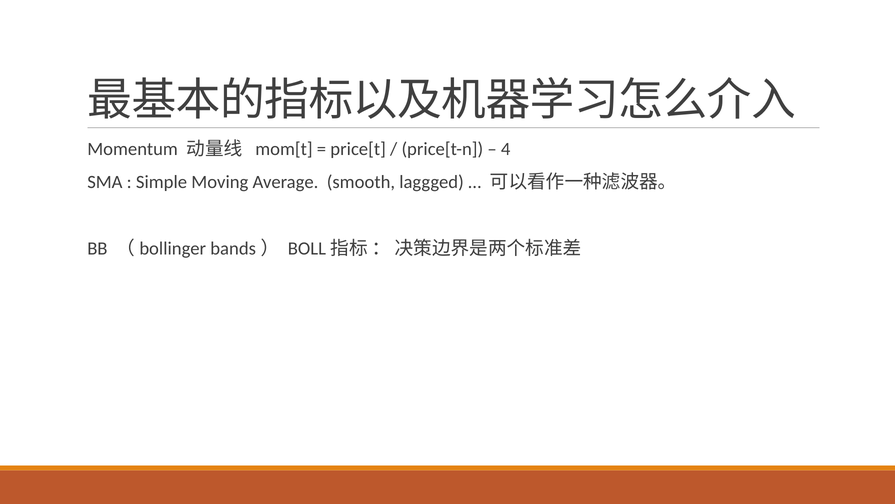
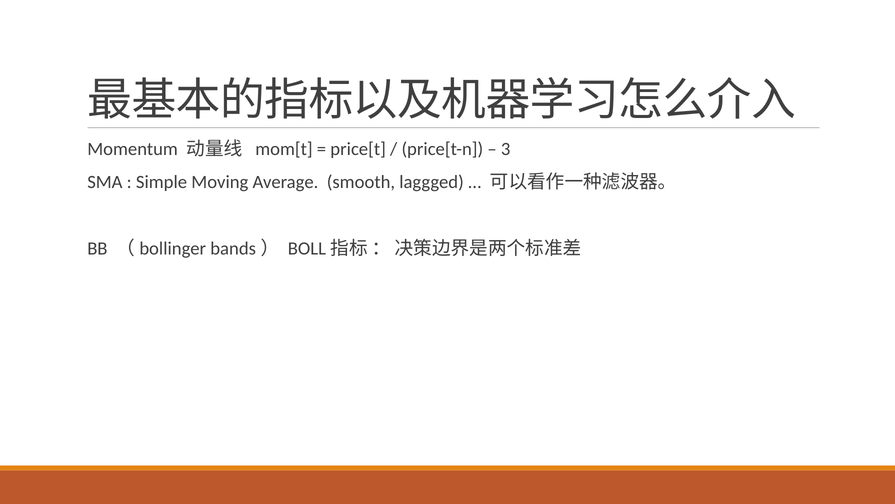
4: 4 -> 3
